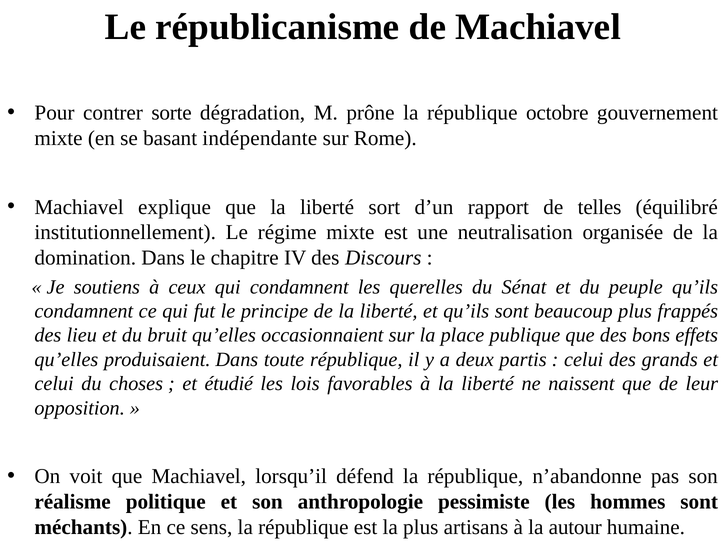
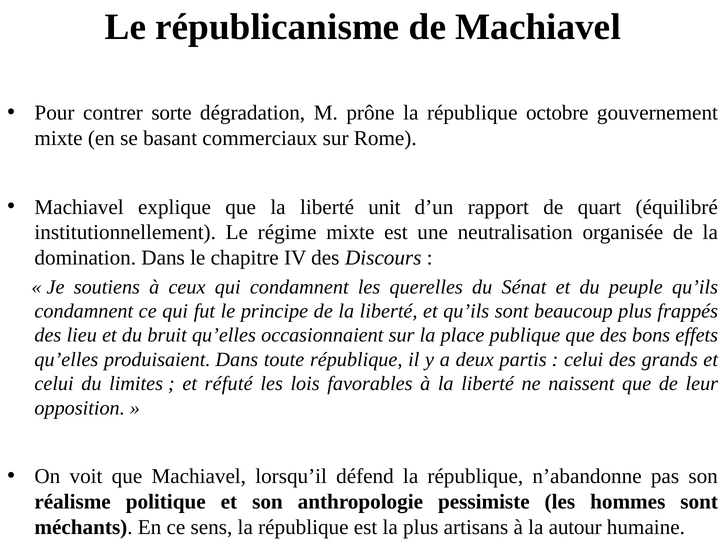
indépendante: indépendante -> commerciaux
sort: sort -> unit
telles: telles -> quart
choses: choses -> limites
étudié: étudié -> réfuté
